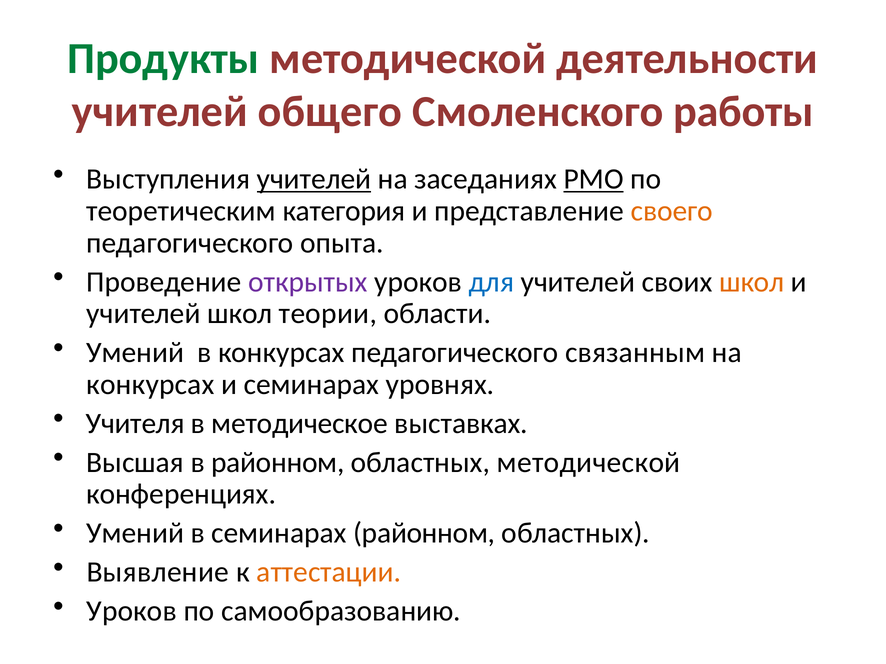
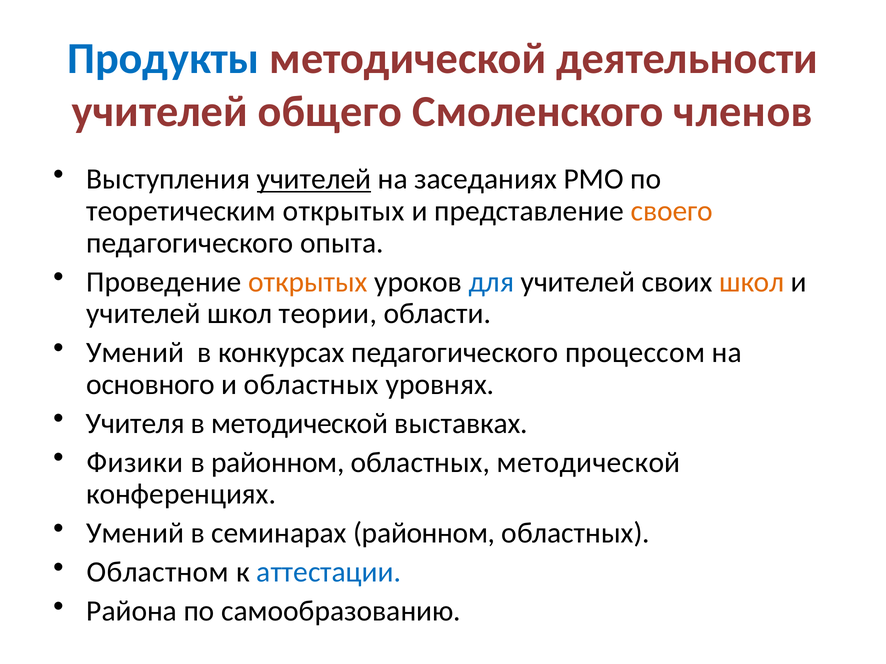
Продукты colour: green -> blue
работы: работы -> членов
РМО underline: present -> none
теоретическим категория: категория -> открытых
открытых at (308, 282) colour: purple -> orange
связанным: связанным -> процессом
конкурсах at (150, 385): конкурсах -> основного
и семинарах: семинарах -> областных
в методическое: методическое -> методической
Высшая: Высшая -> Физики
Выявление: Выявление -> Областном
аттестации colour: orange -> blue
Уроков at (132, 611): Уроков -> Района
